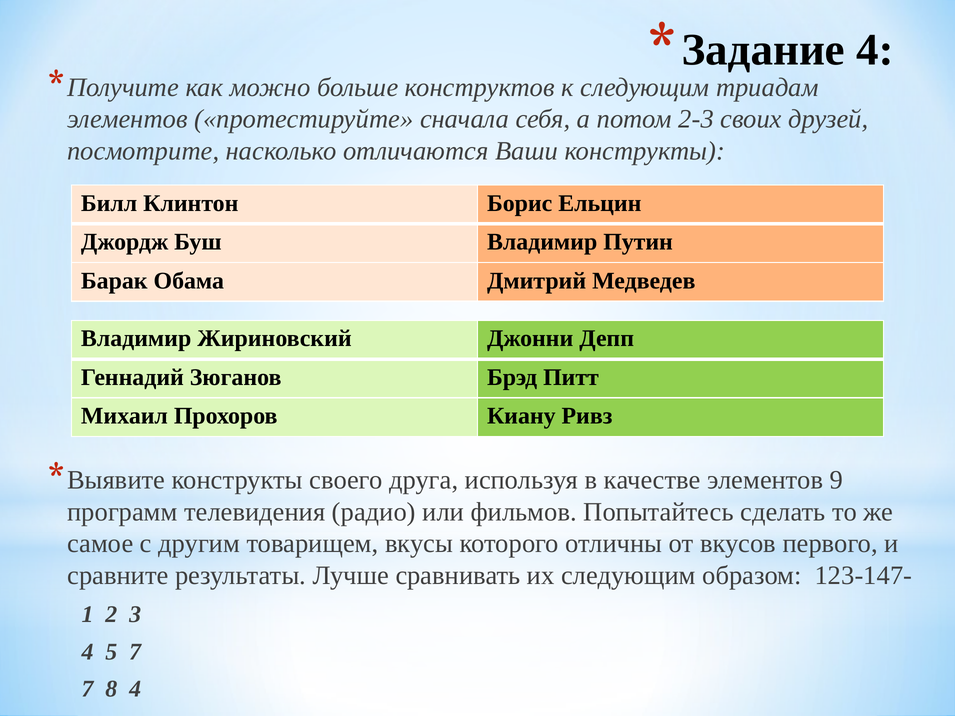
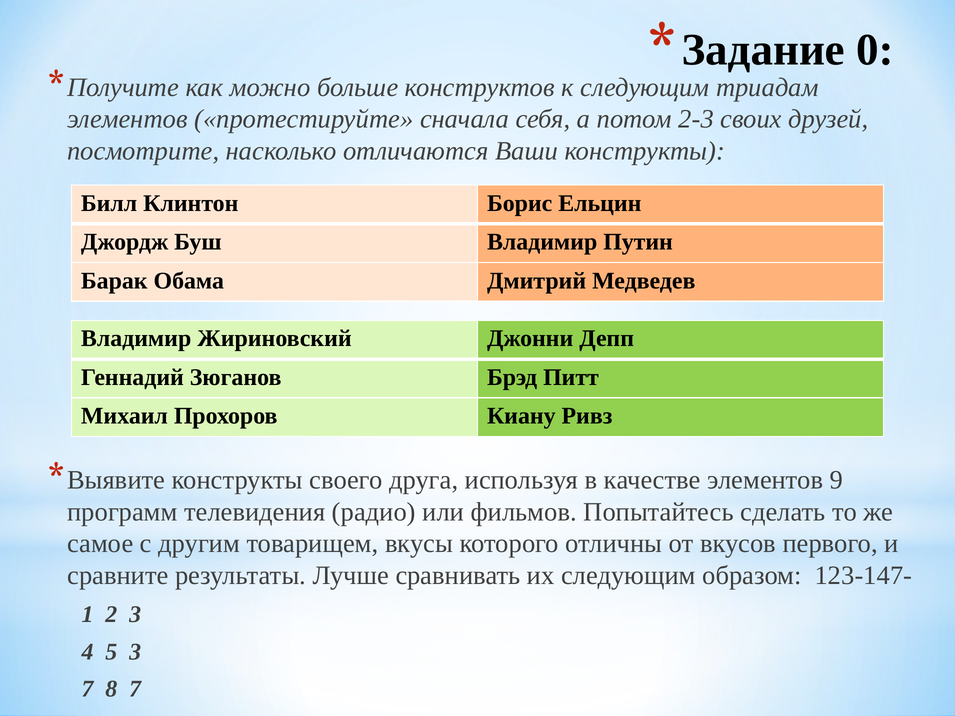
4 at (875, 50): 4 -> 0
5 7: 7 -> 3
8 4: 4 -> 7
